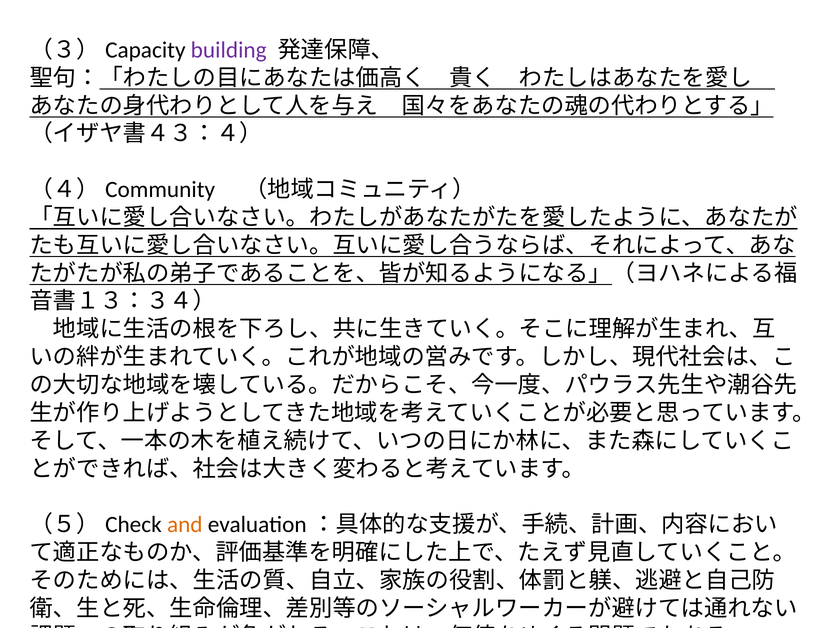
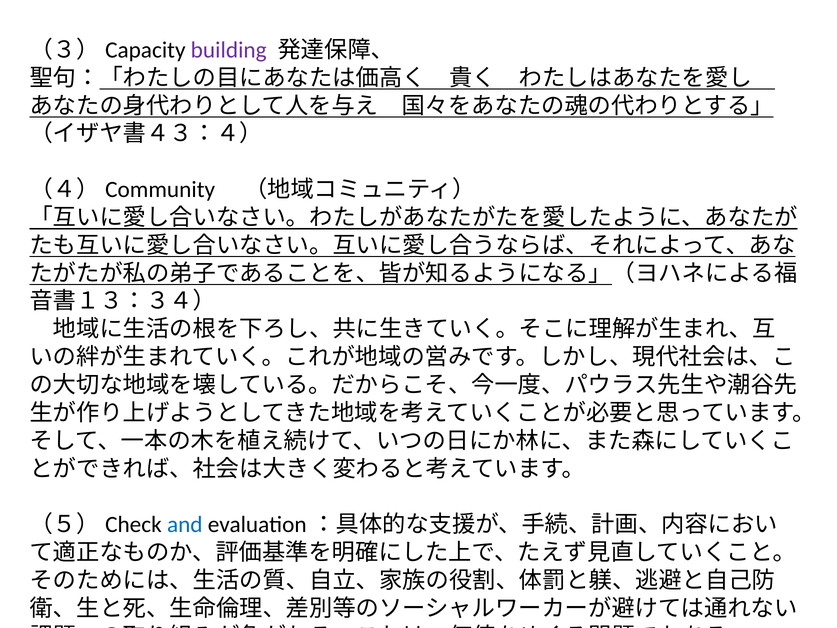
and colour: orange -> blue
